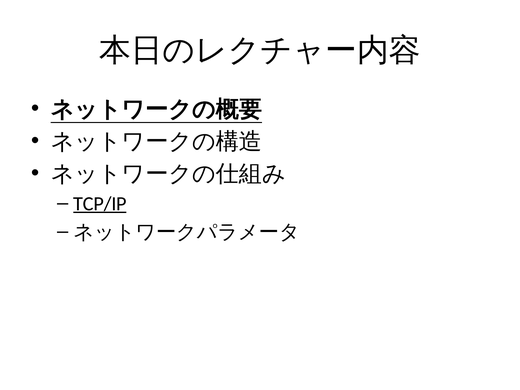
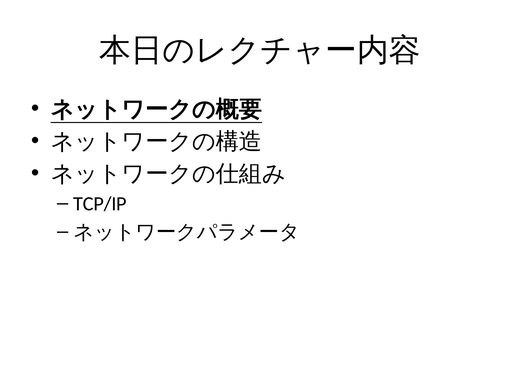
TCP/IP underline: present -> none
